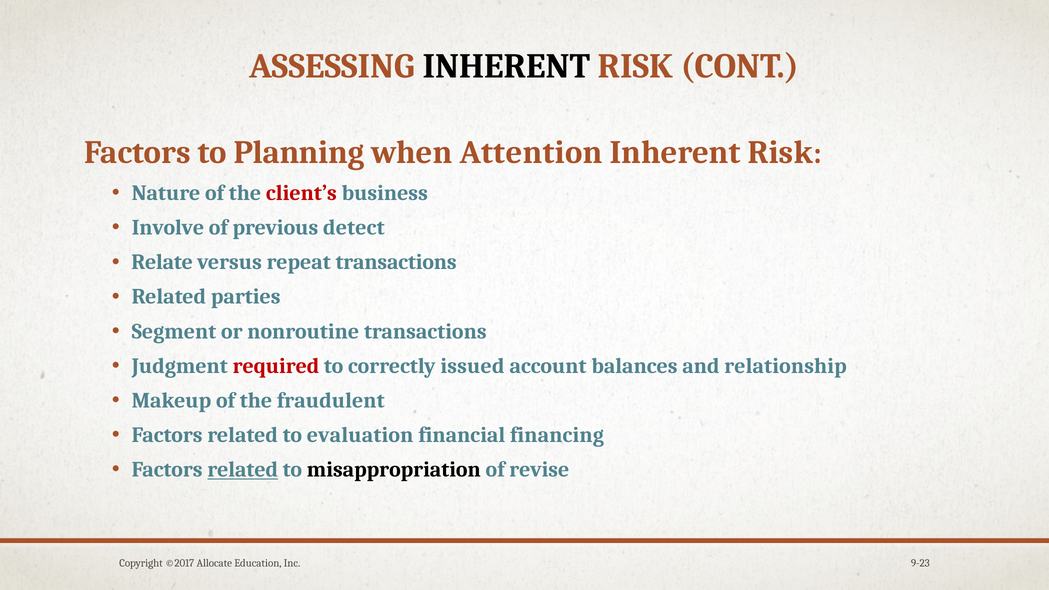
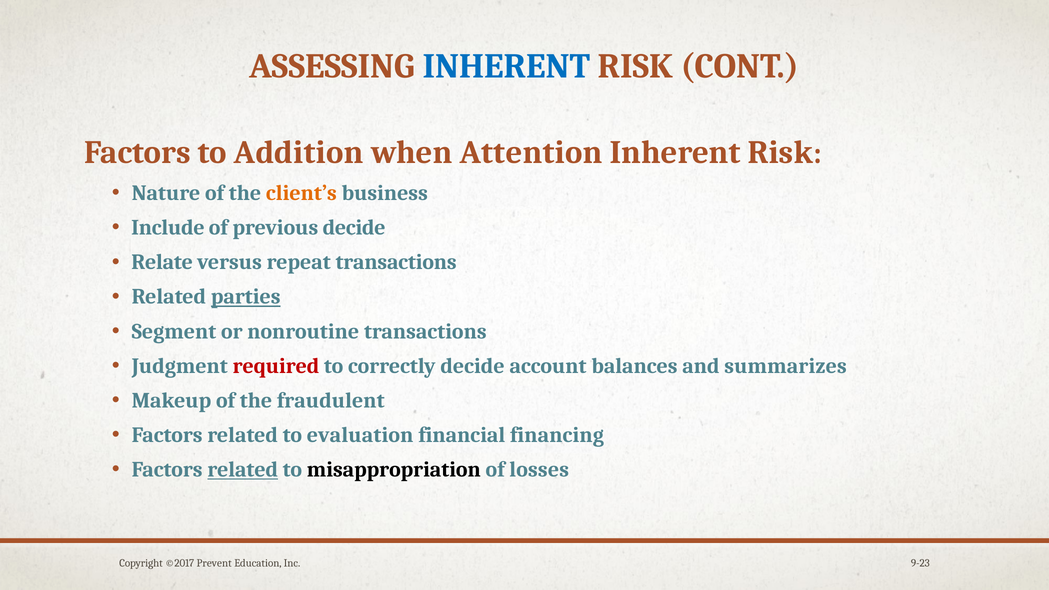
INHERENT at (506, 66) colour: black -> blue
Planning: Planning -> Addition
client’s colour: red -> orange
Involve: Involve -> Include
previous detect: detect -> decide
parties underline: none -> present
correctly issued: issued -> decide
relationship: relationship -> summarizes
revise: revise -> losses
Allocate: Allocate -> Prevent
